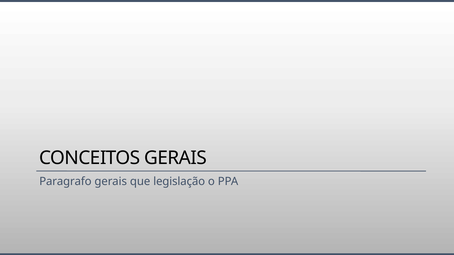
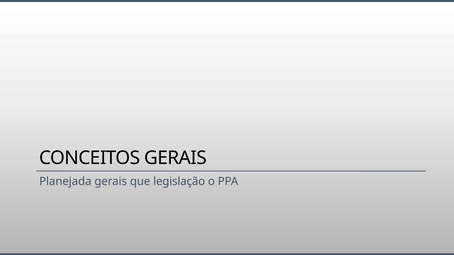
Paragrafo: Paragrafo -> Planejada
